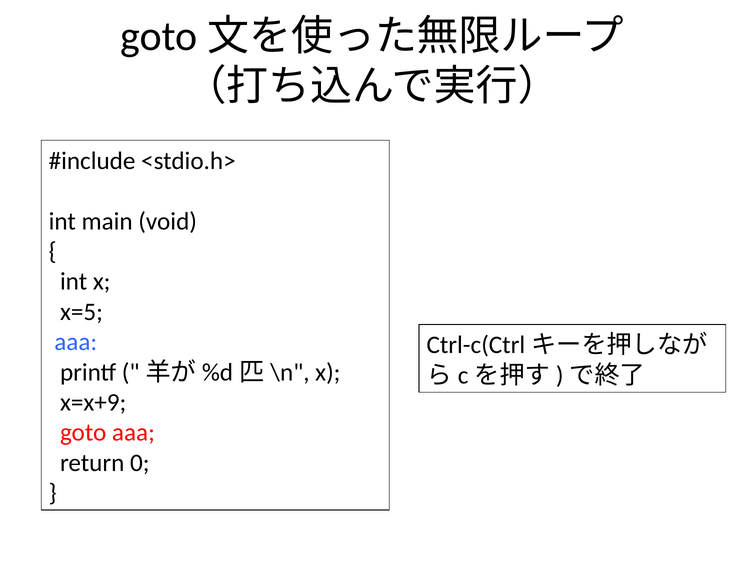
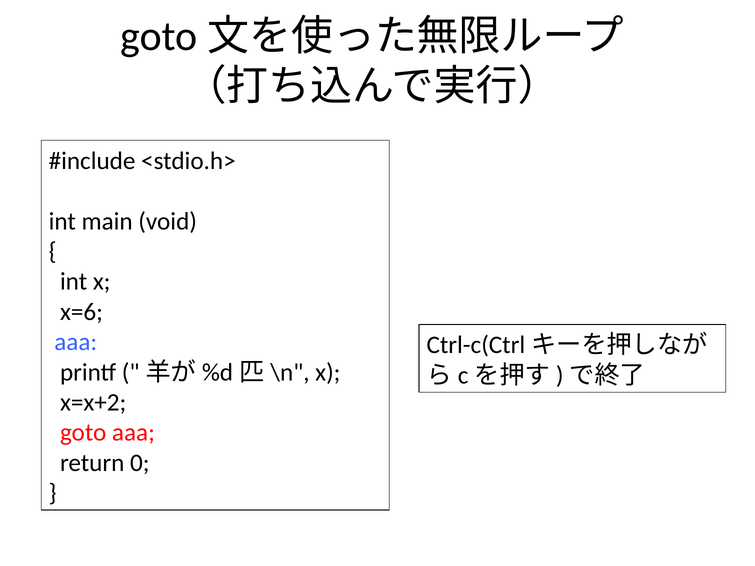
x=5: x=5 -> x=6
x=x+9: x=x+9 -> x=x+2
